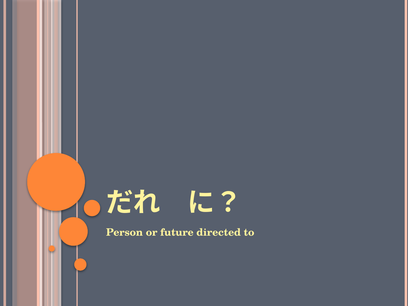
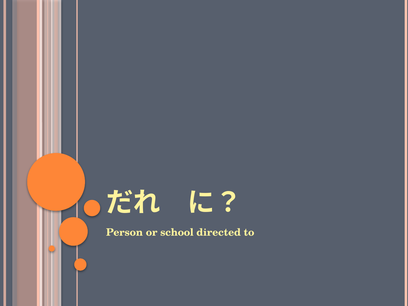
future: future -> school
